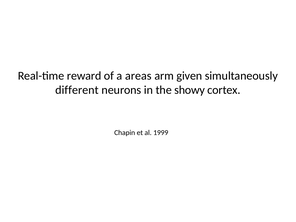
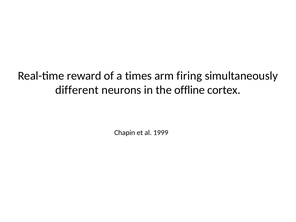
areas: areas -> times
given: given -> firing
showy: showy -> offline
